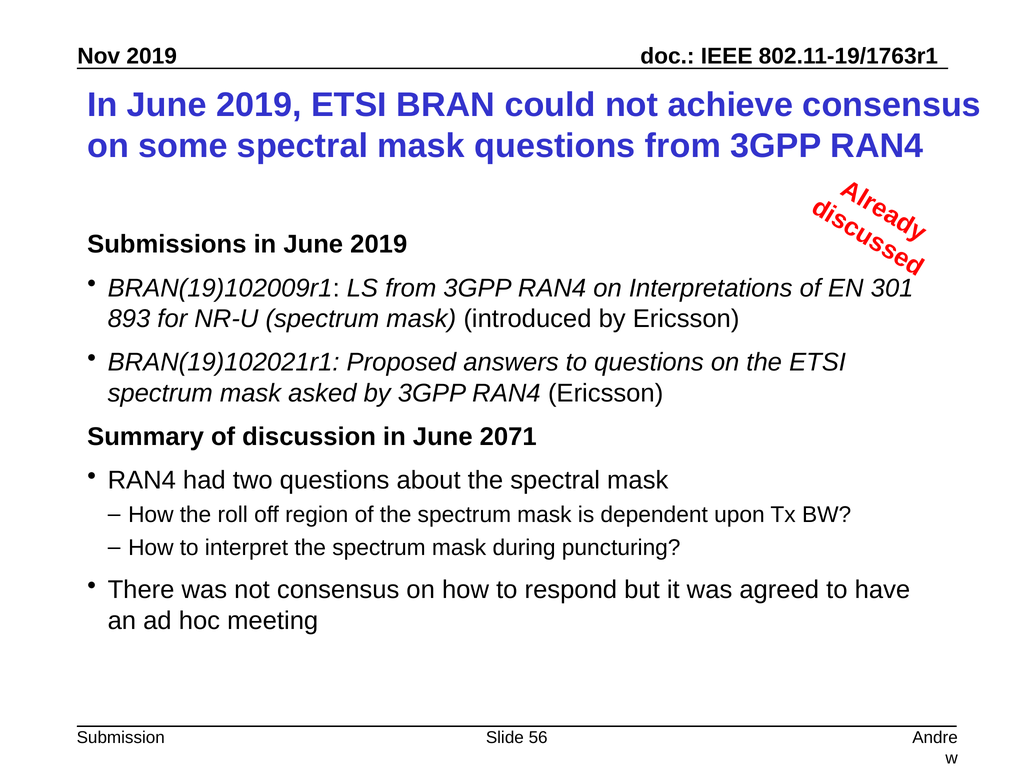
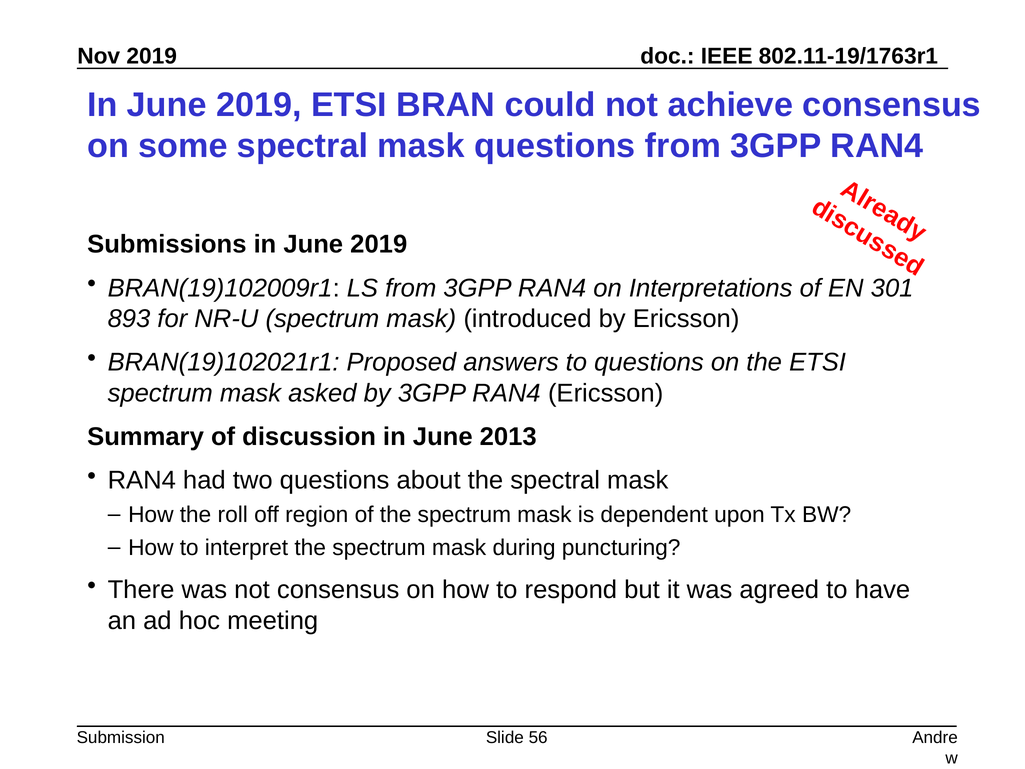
2071: 2071 -> 2013
